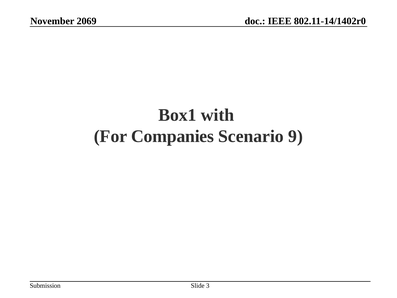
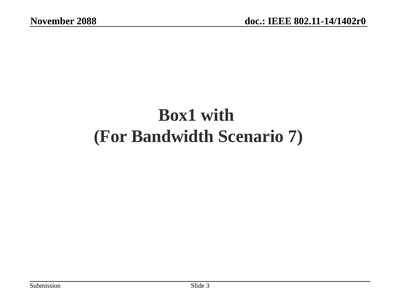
2069: 2069 -> 2088
Companies: Companies -> Bandwidth
9: 9 -> 7
